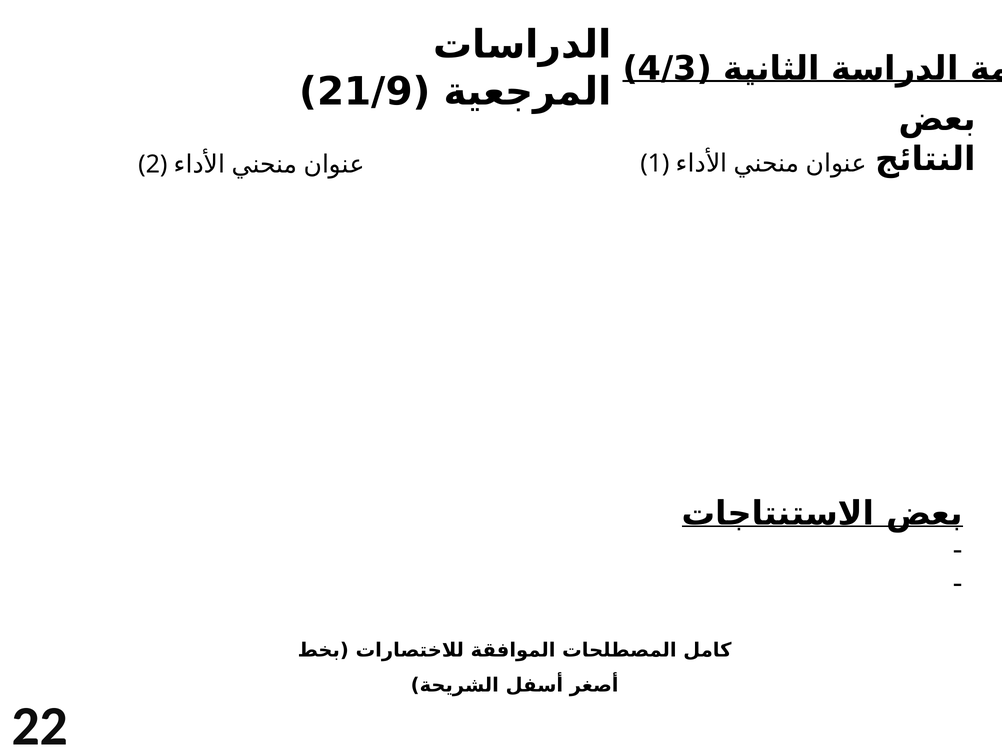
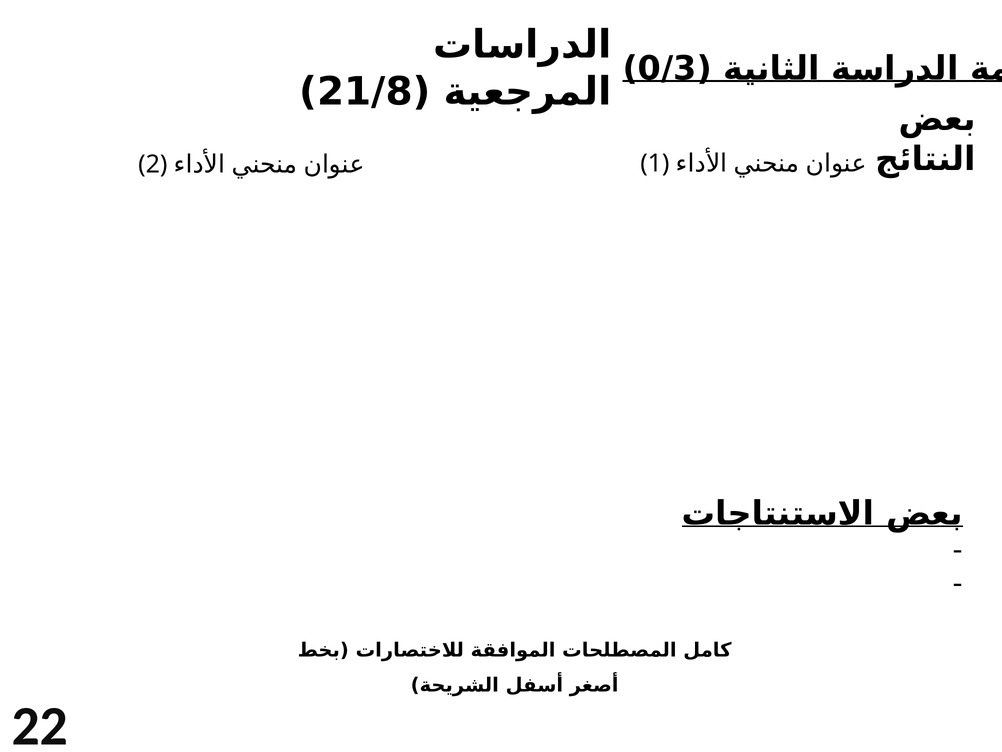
4/3: 4/3 -> 0/3
21/9: 21/9 -> 21/8
